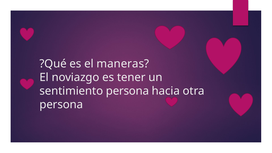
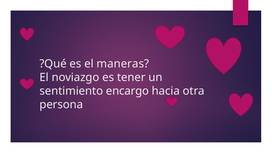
sentimiento persona: persona -> encargo
